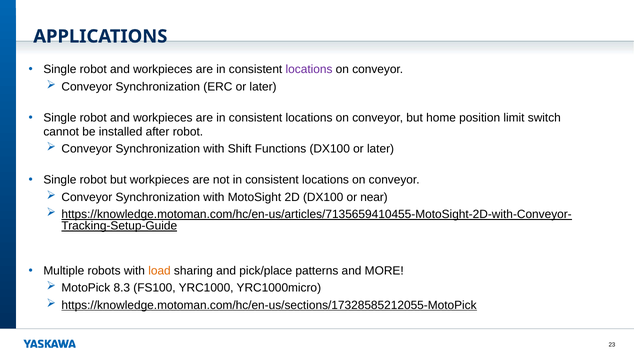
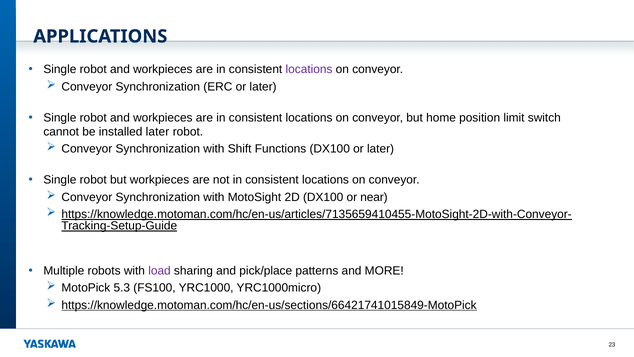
installed after: after -> later
load colour: orange -> purple
8.3: 8.3 -> 5.3
https://knowledge.motoman.com/hc/en-us/sections/17328585212055-MotoPick: https://knowledge.motoman.com/hc/en-us/sections/17328585212055-MotoPick -> https://knowledge.motoman.com/hc/en-us/sections/66421741015849-MotoPick
